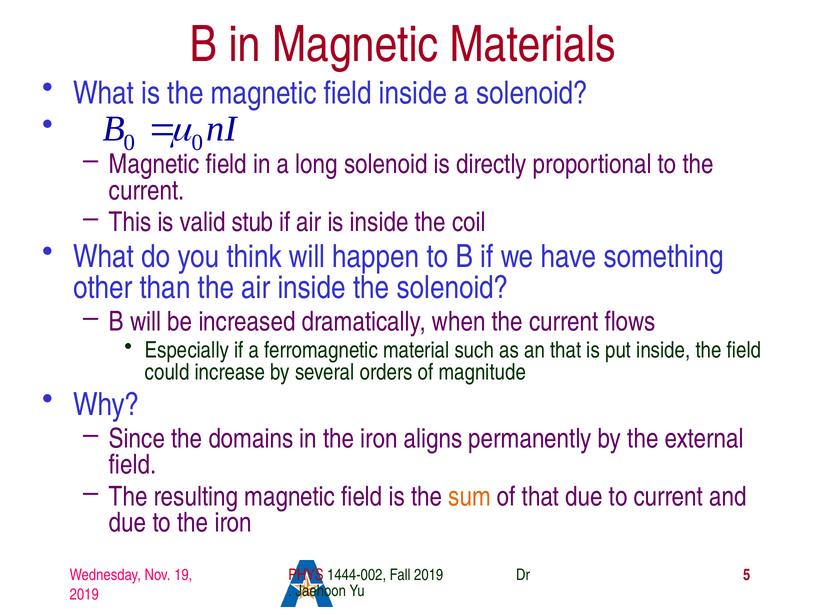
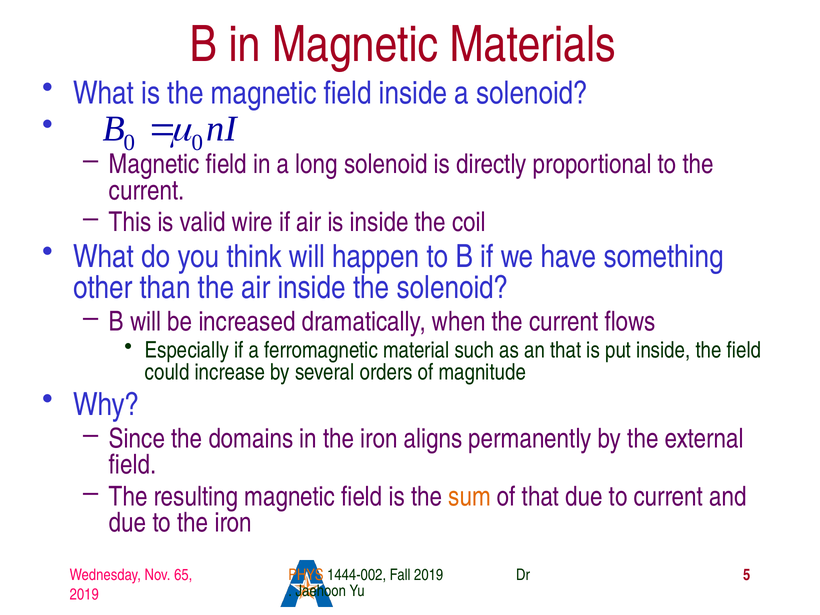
stub: stub -> wire
19: 19 -> 65
PHYS colour: red -> orange
